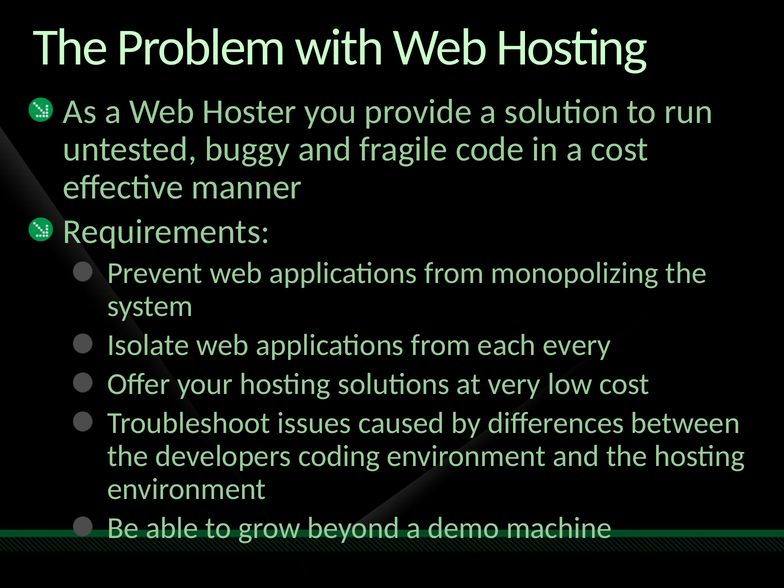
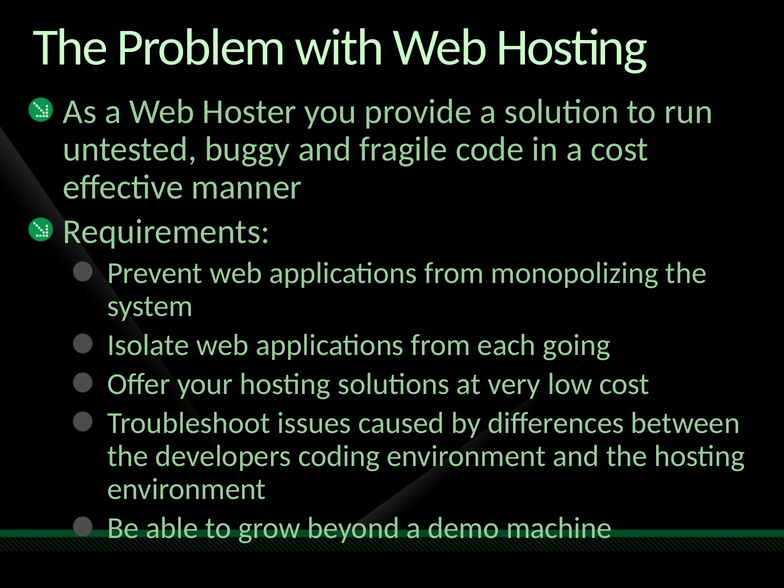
every: every -> going
